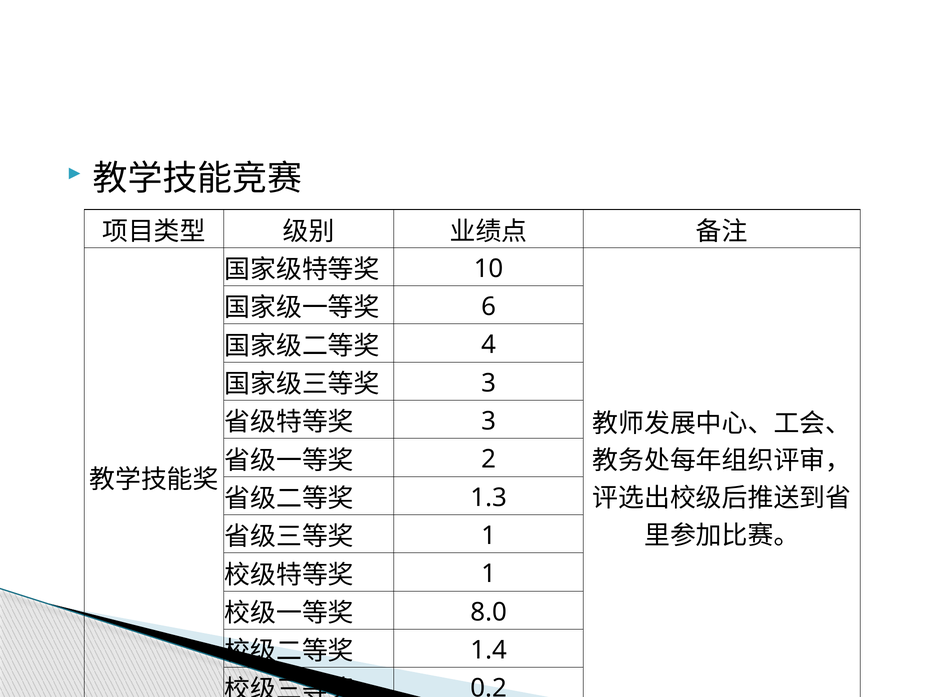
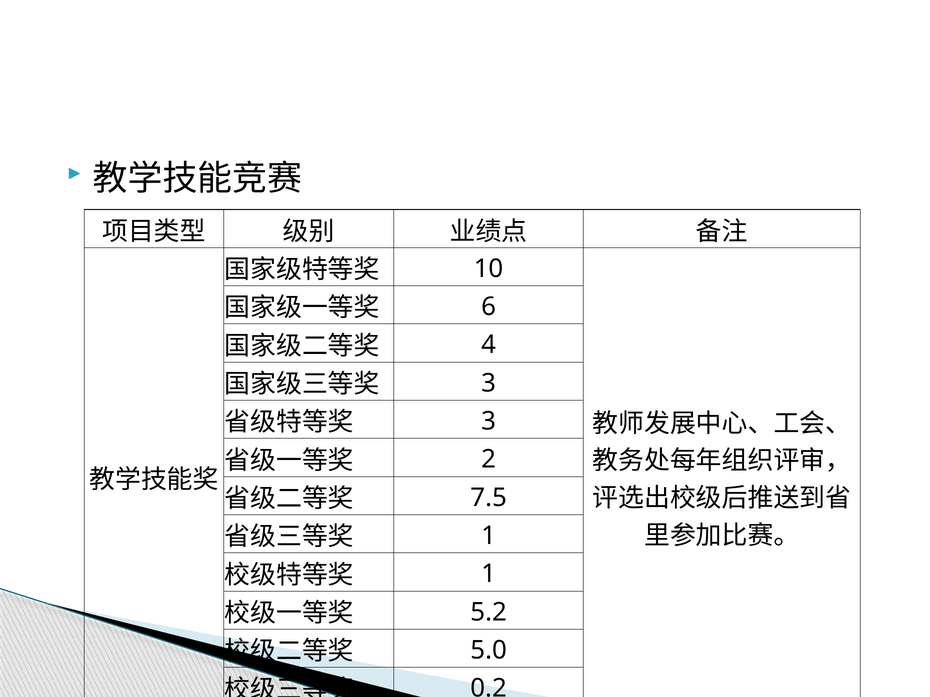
1.3: 1.3 -> 7.5
8.0: 8.0 -> 5.2
1.4: 1.4 -> 5.0
